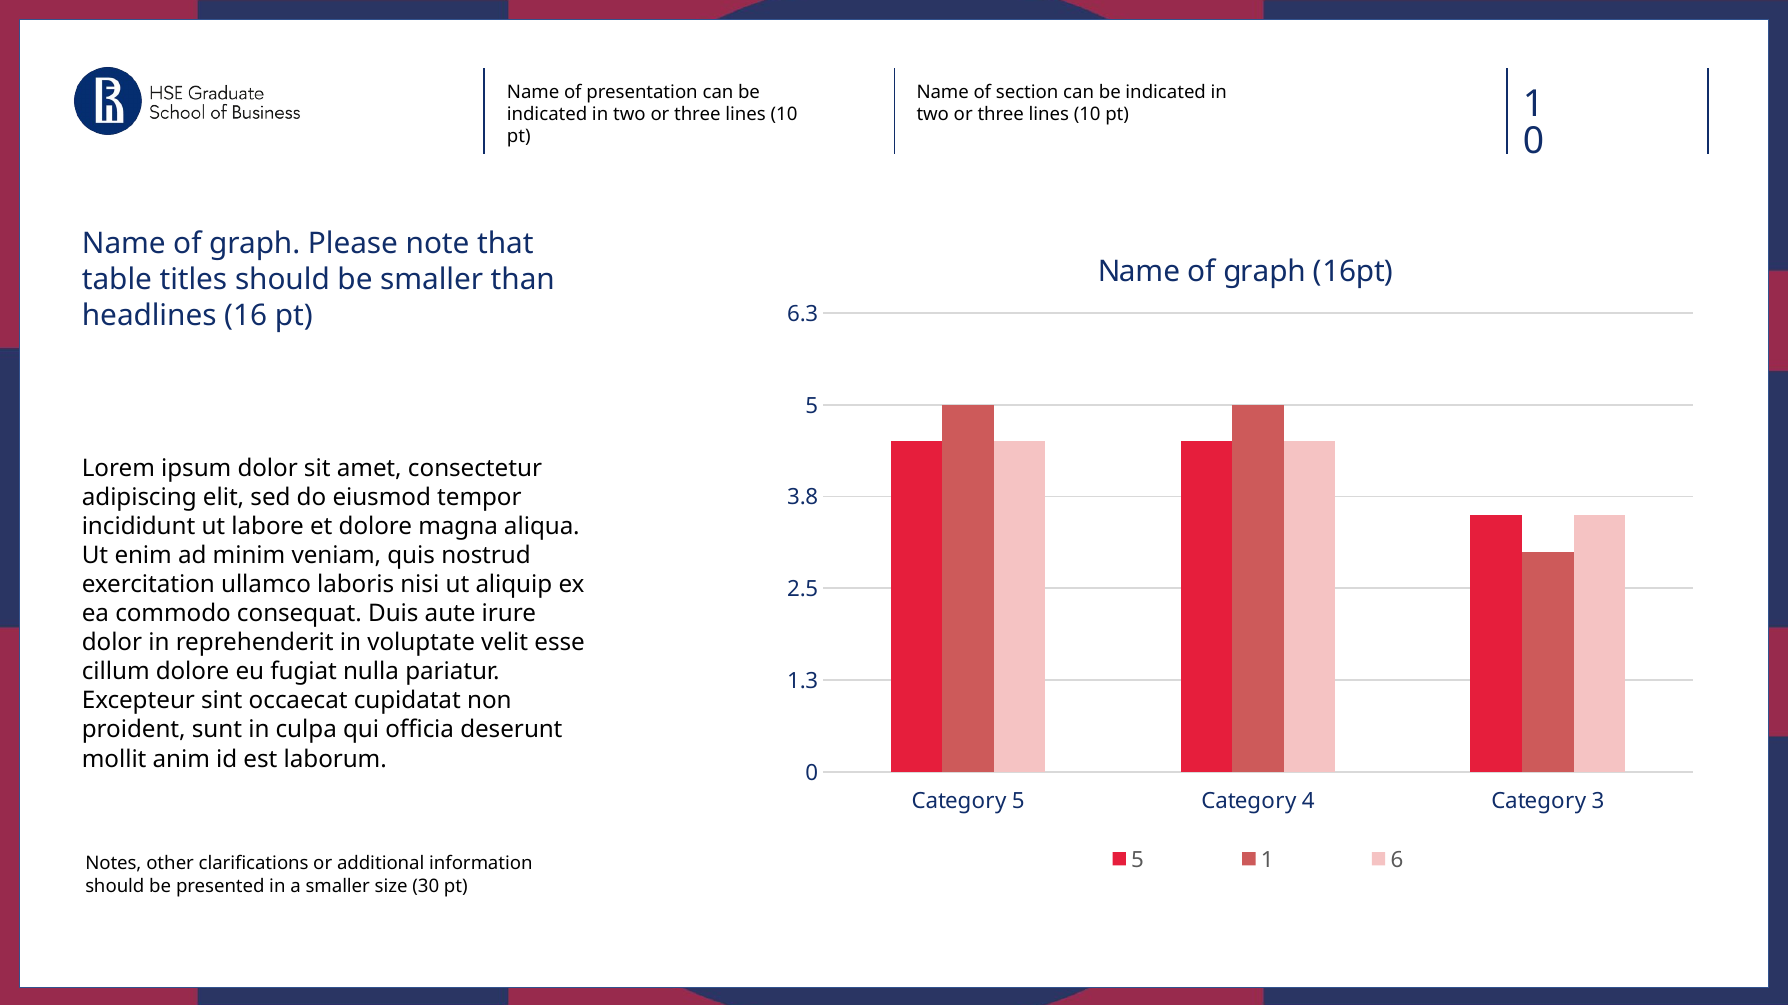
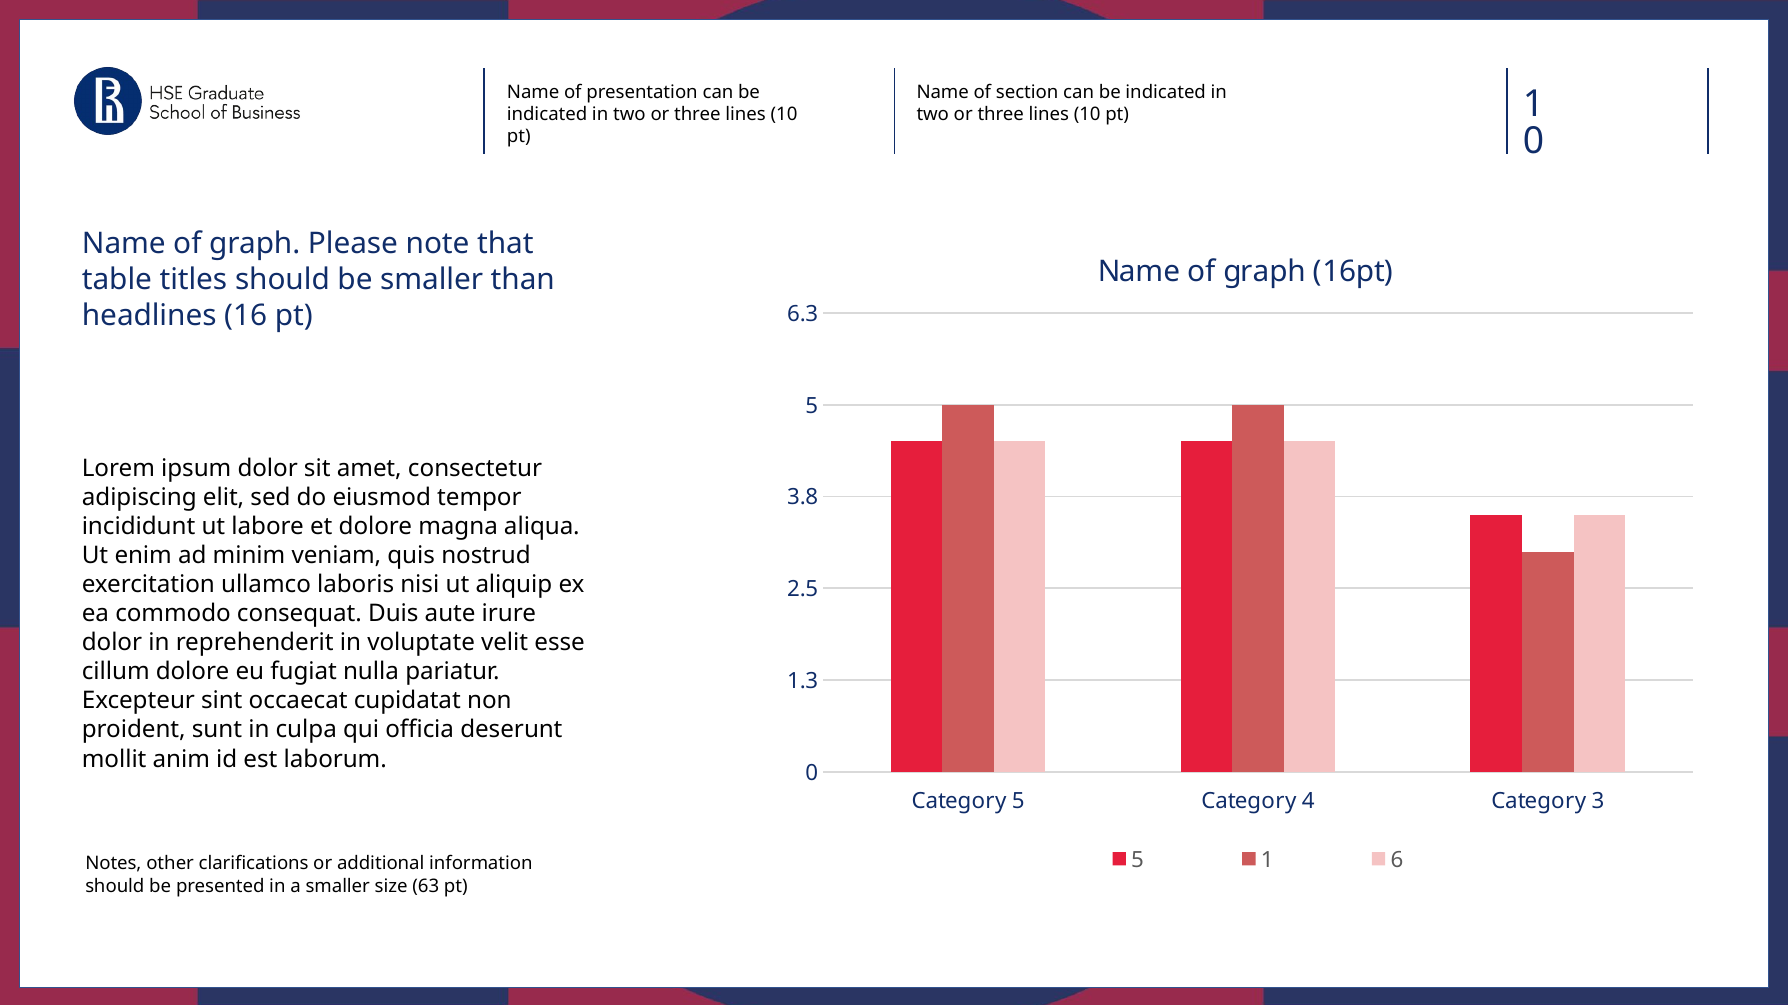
30: 30 -> 63
